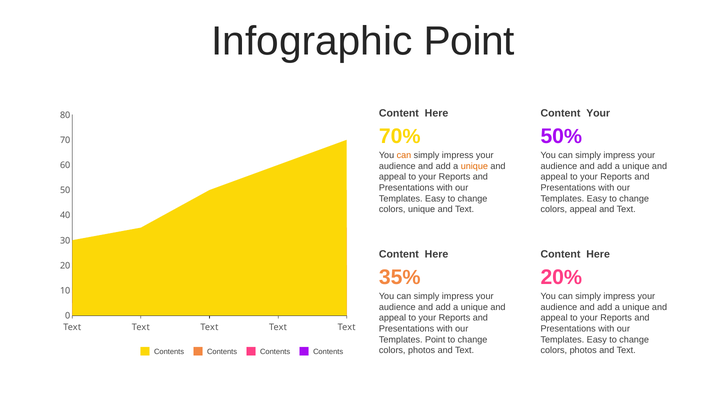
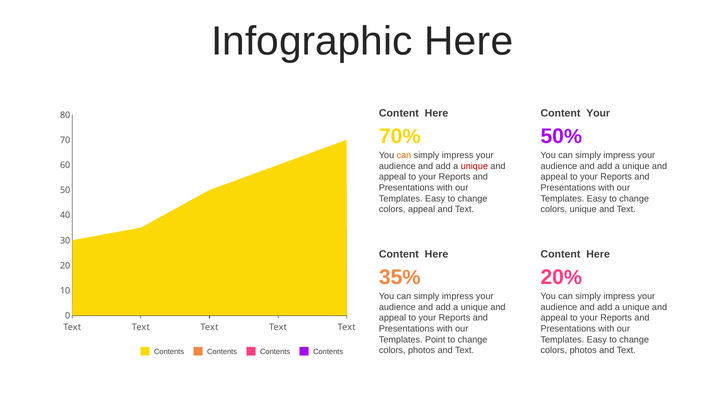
Infographic Point: Point -> Here
unique at (474, 166) colour: orange -> red
colors unique: unique -> appeal
colors appeal: appeal -> unique
